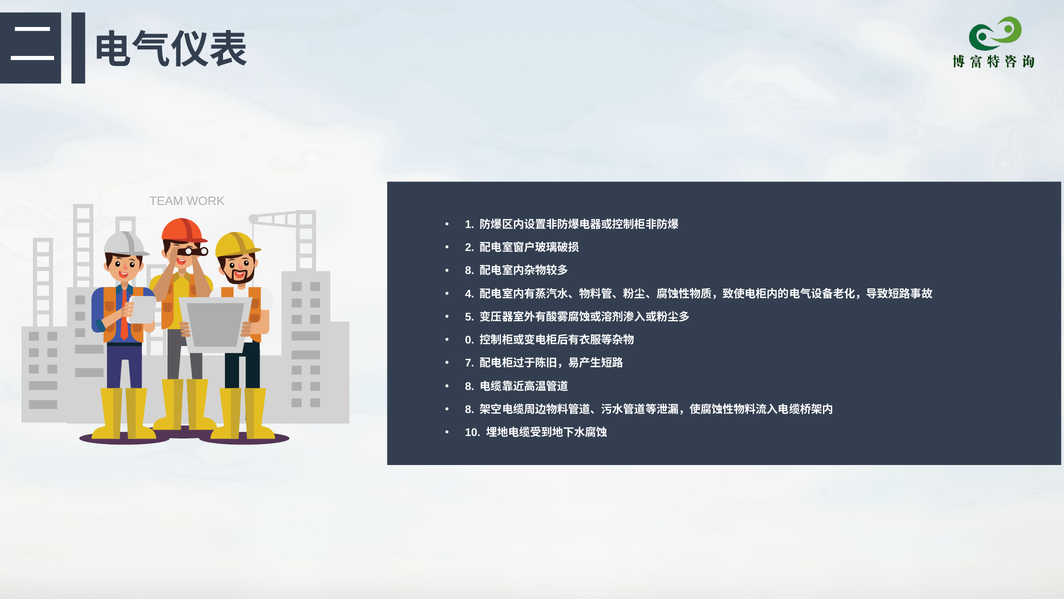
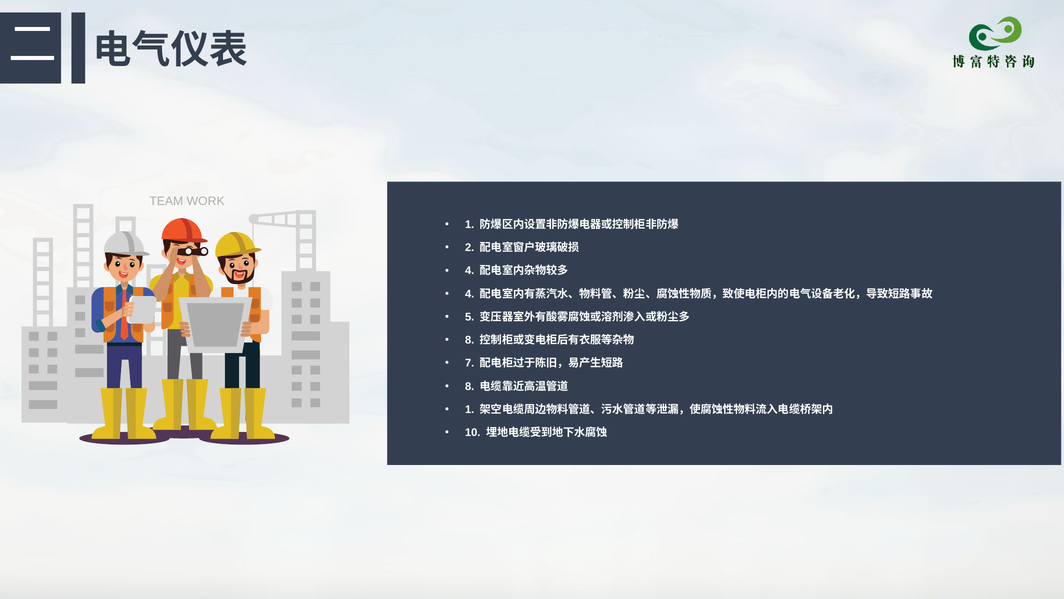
8 at (470, 271): 8 -> 4
0 at (470, 340): 0 -> 8
8 at (470, 409): 8 -> 1
